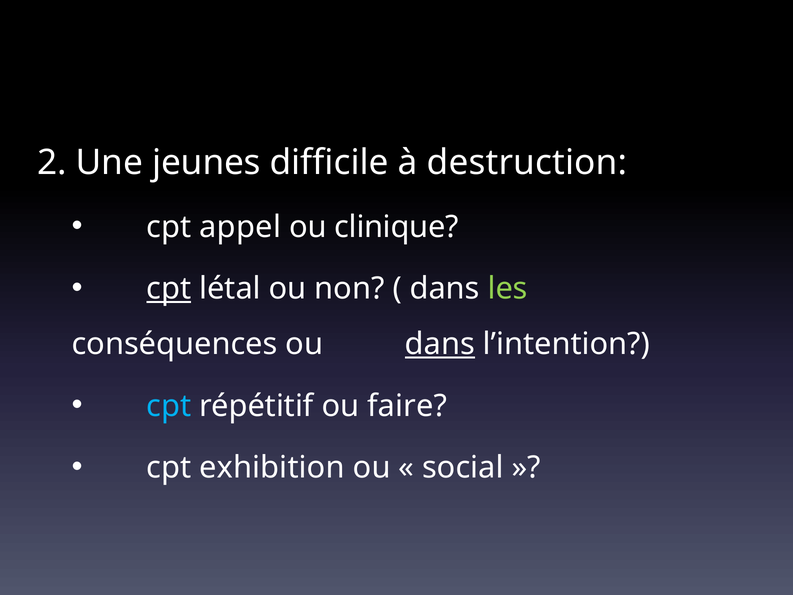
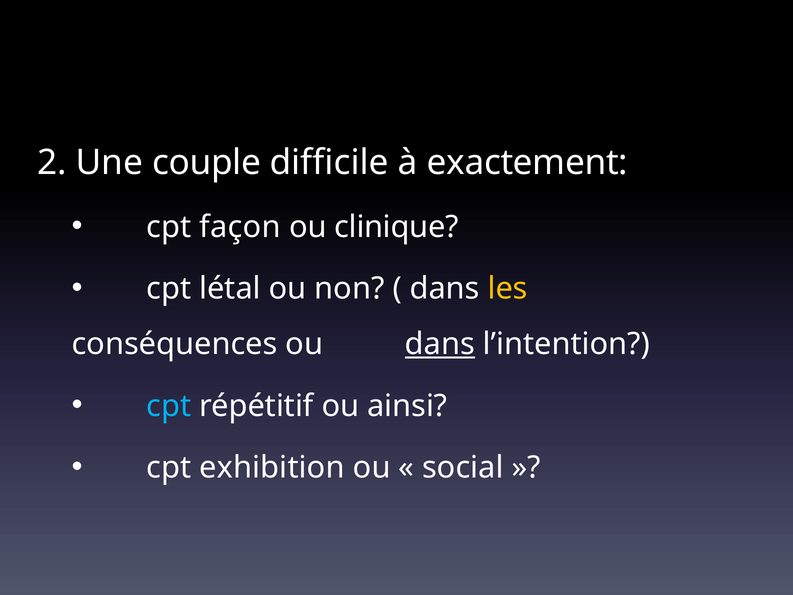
jeunes: jeunes -> couple
destruction: destruction -> exactement
appel: appel -> façon
cpt at (169, 289) underline: present -> none
les colour: light green -> yellow
faire: faire -> ainsi
